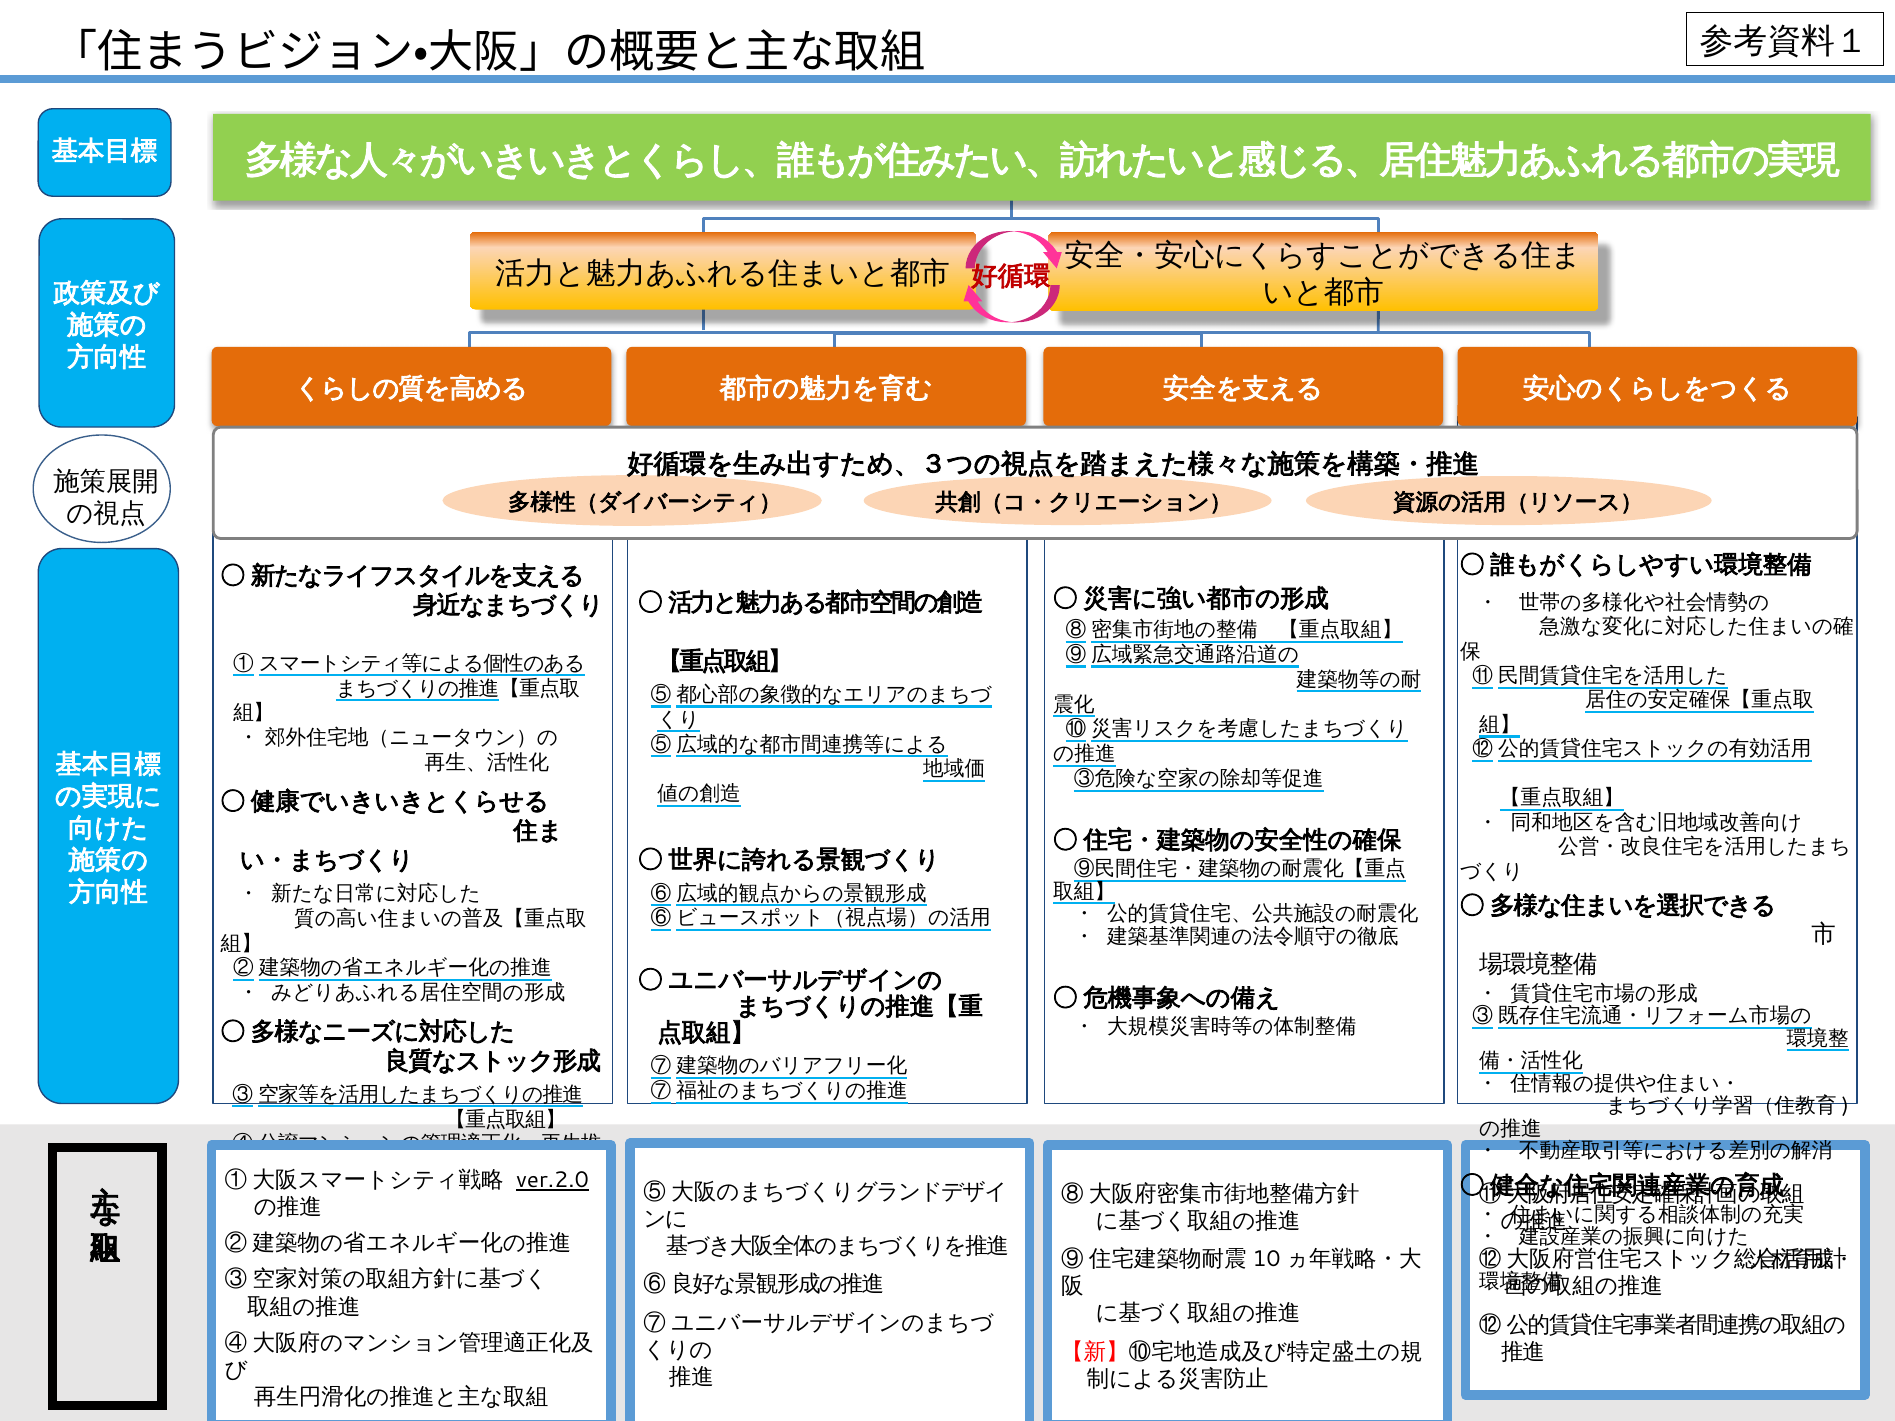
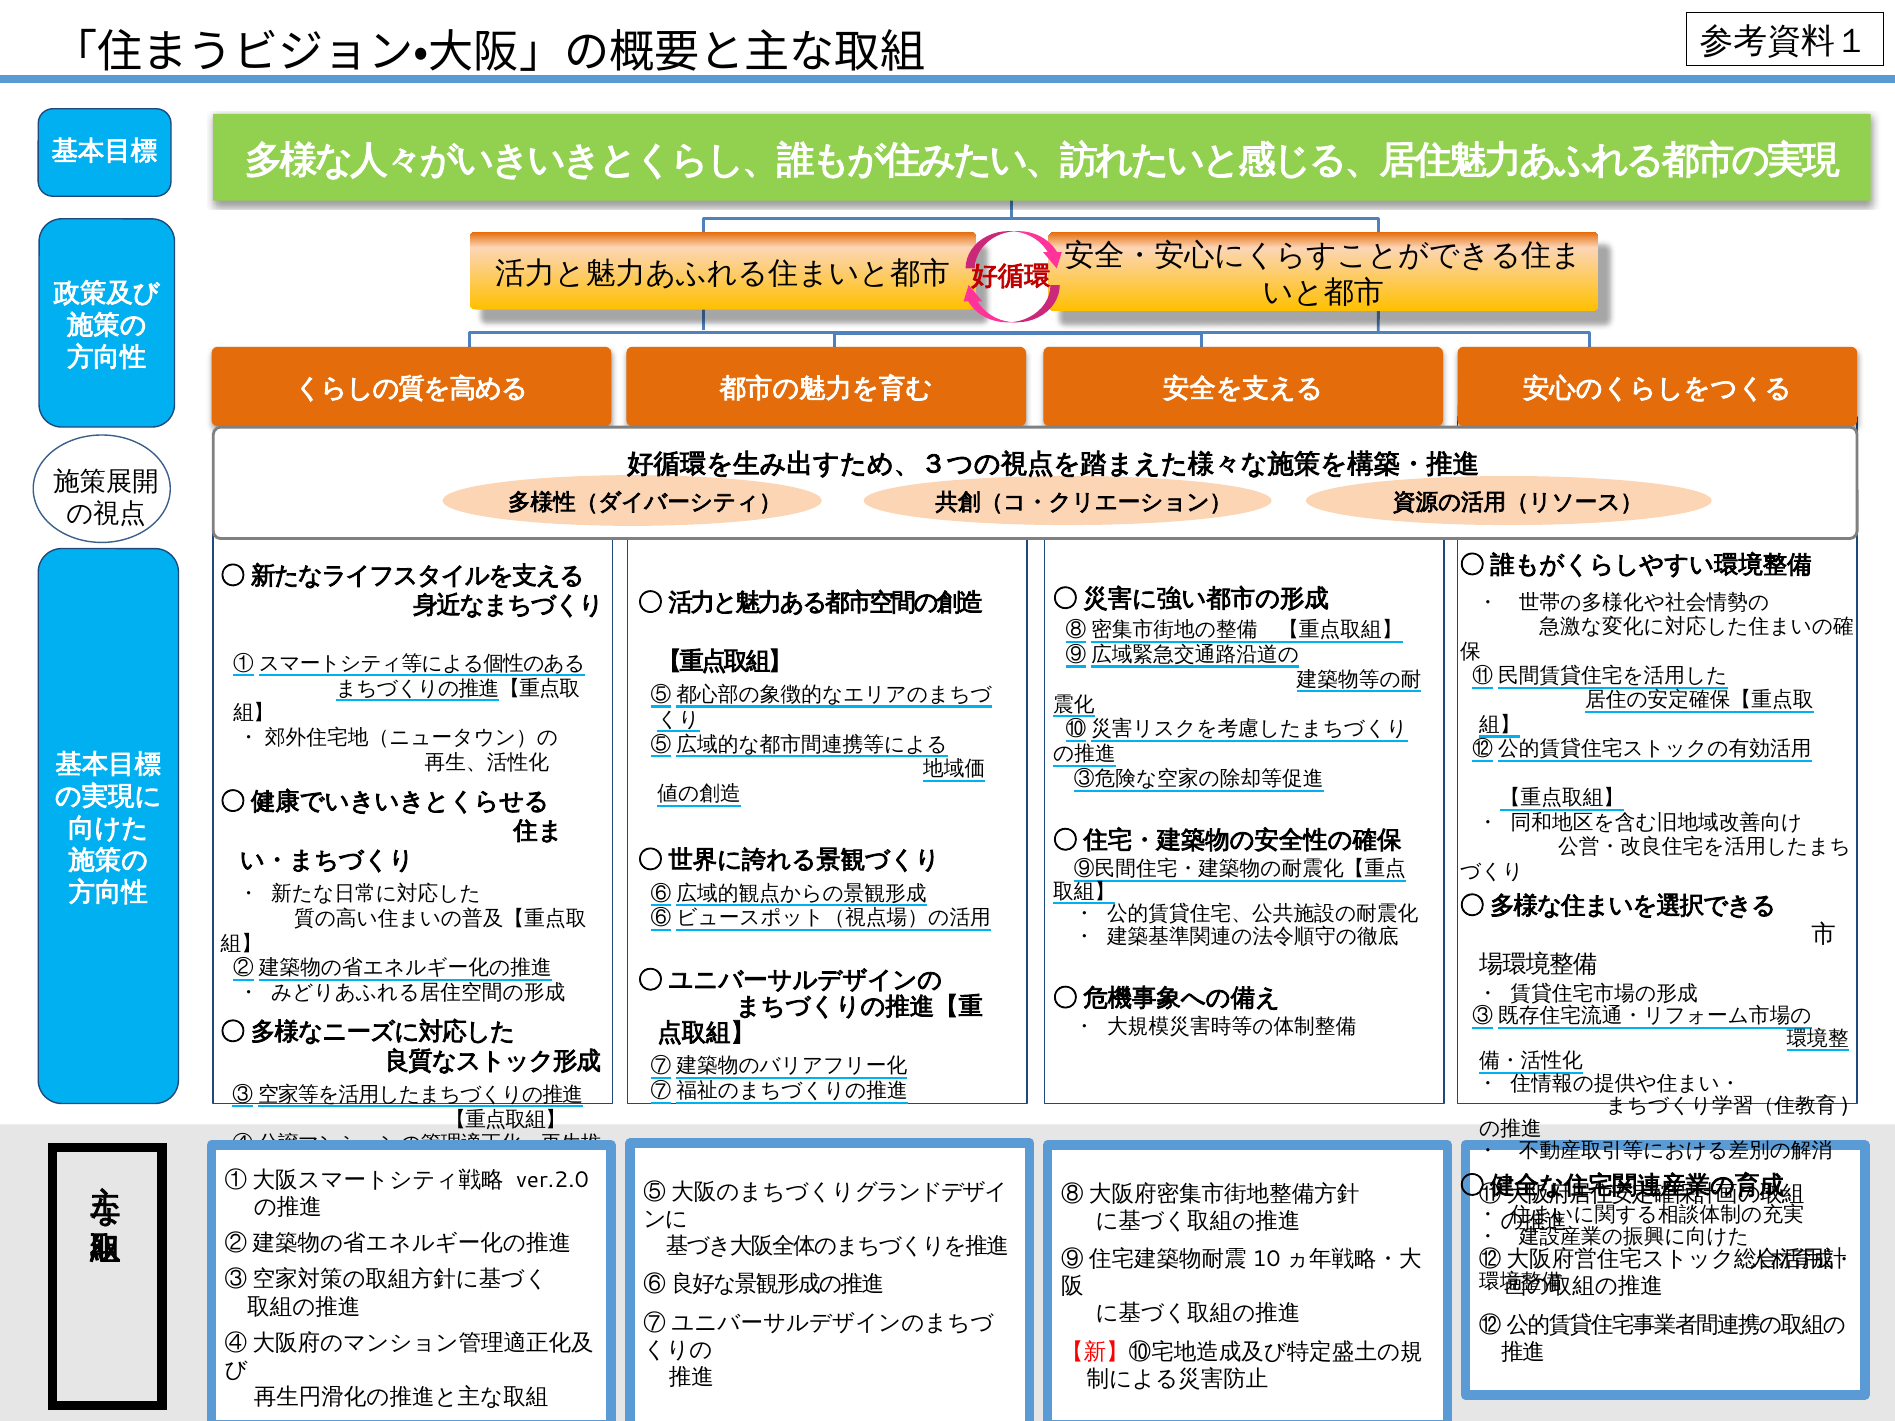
ver.2.0 underline: present -> none
